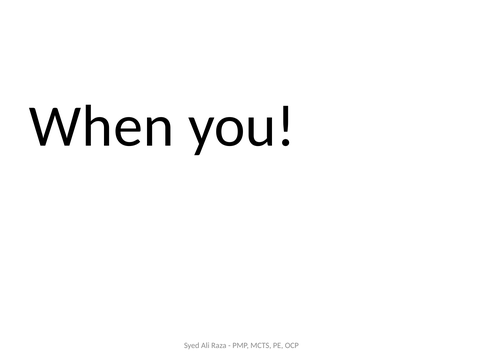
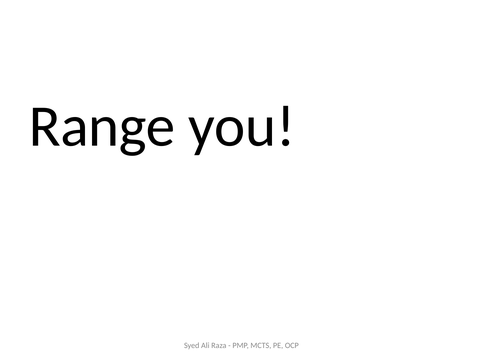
When: When -> Range
